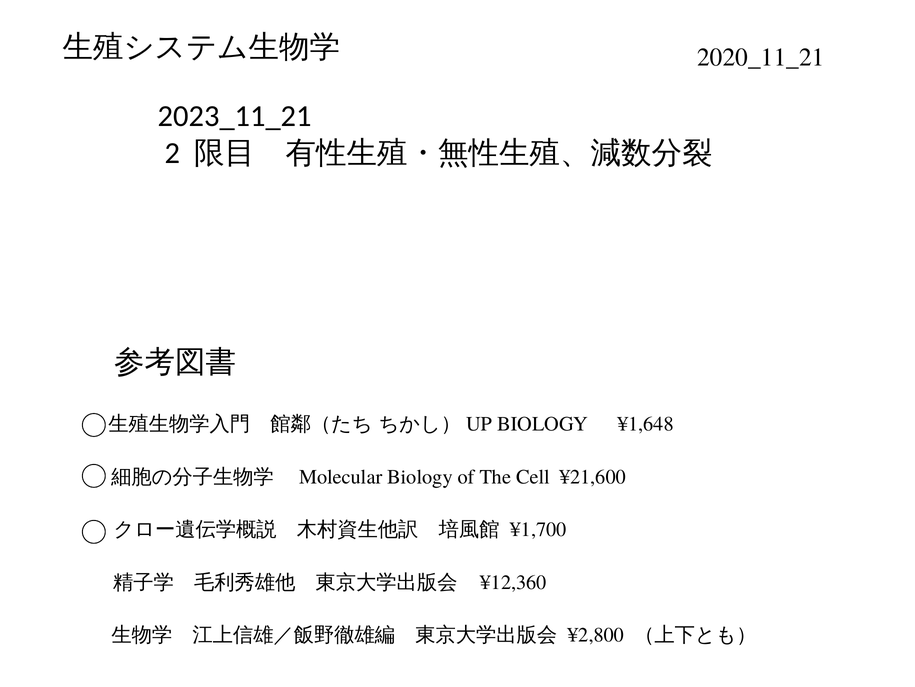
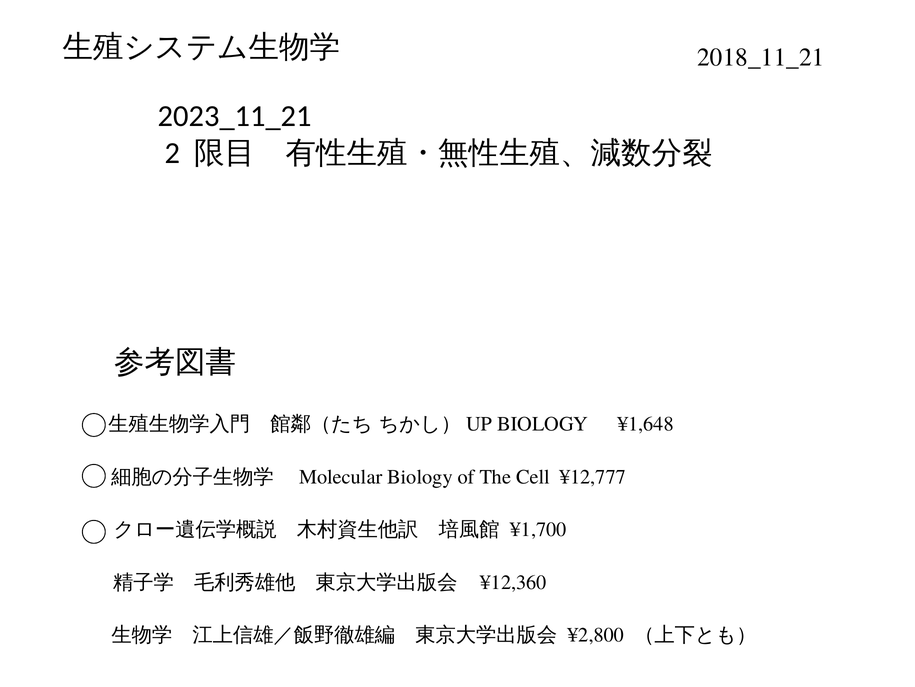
2020_11_21: 2020_11_21 -> 2018_11_21
¥21,600: ¥21,600 -> ¥12,777
